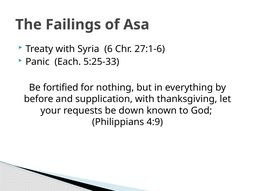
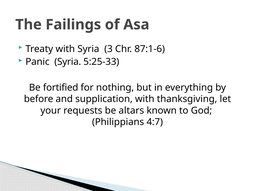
6: 6 -> 3
27:1-6: 27:1-6 -> 87:1-6
Panic Each: Each -> Syria
down: down -> altars
4:9: 4:9 -> 4:7
